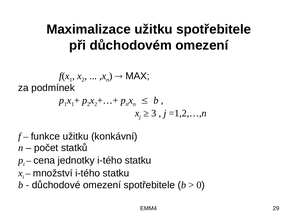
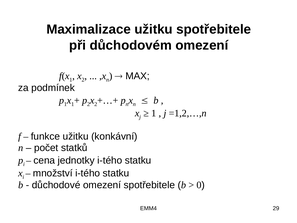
3 at (154, 113): 3 -> 1
